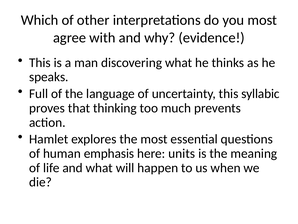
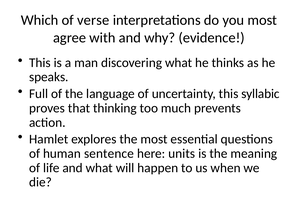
other: other -> verse
emphasis: emphasis -> sentence
